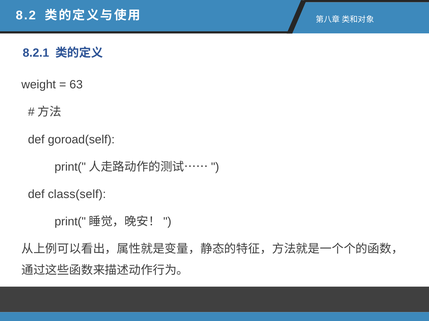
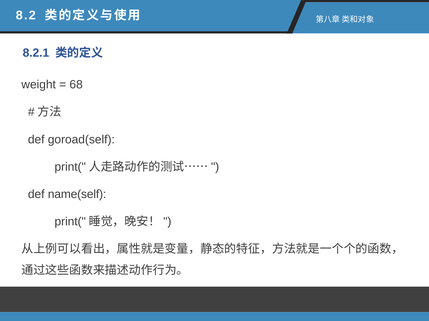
63: 63 -> 68
class(self: class(self -> name(self
